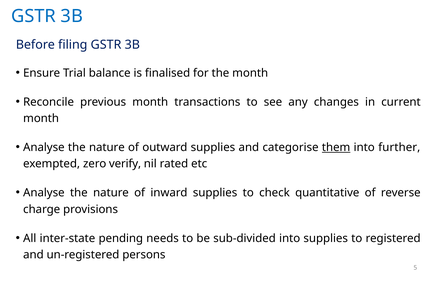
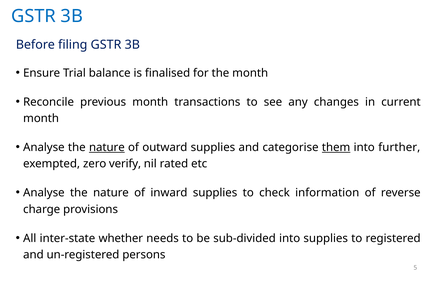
nature at (107, 148) underline: none -> present
quantitative: quantitative -> information
pending: pending -> whether
